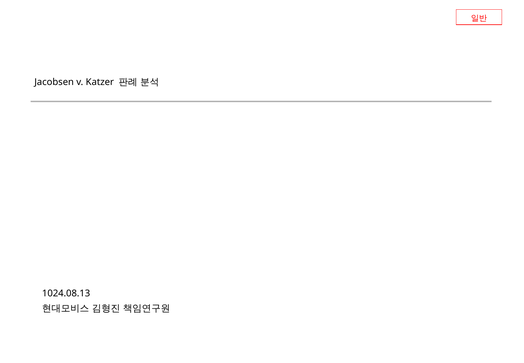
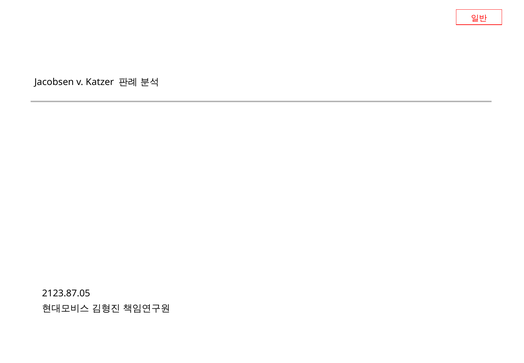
1024.08.13: 1024.08.13 -> 2123.87.05
